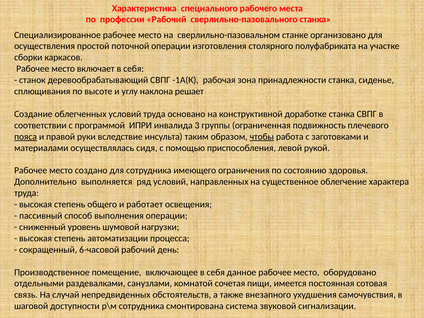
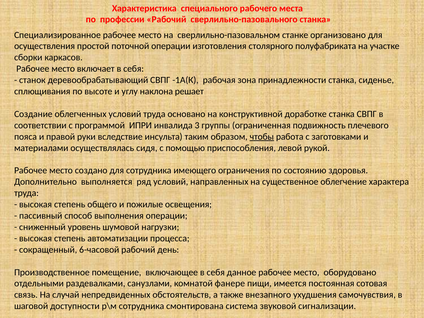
пояса underline: present -> none
работает: работает -> пожилые
сочетая: сочетая -> фанере
